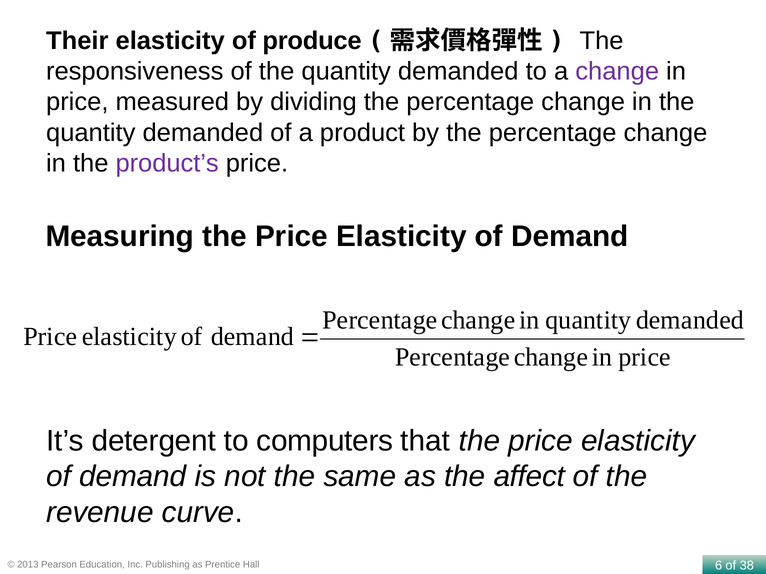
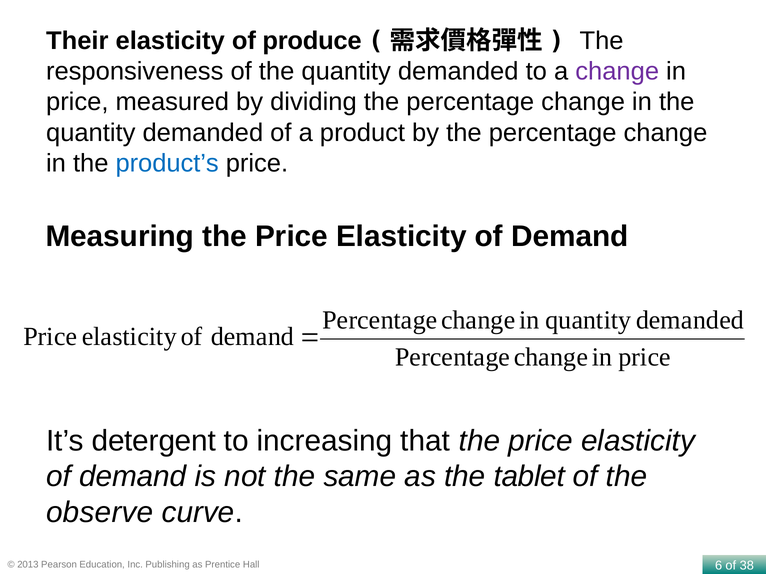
product’s colour: purple -> blue
computers: computers -> increasing
affect: affect -> tablet
revenue: revenue -> observe
